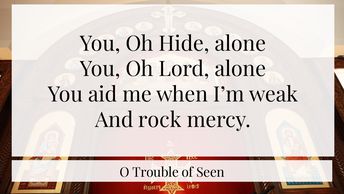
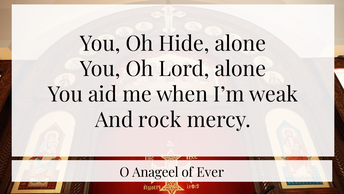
Trouble: Trouble -> Anageel
Seen: Seen -> Ever
